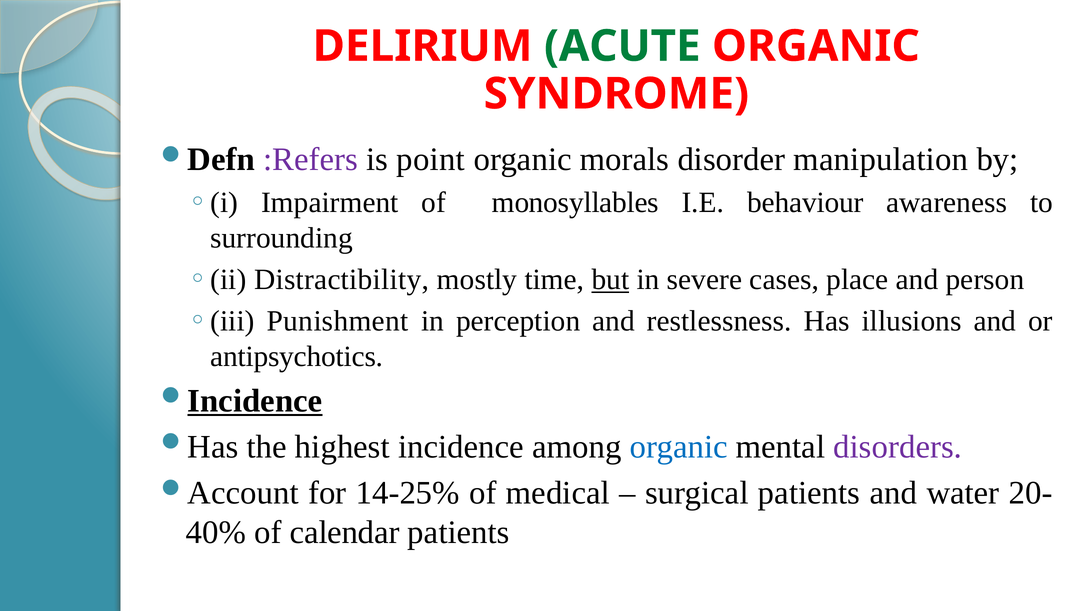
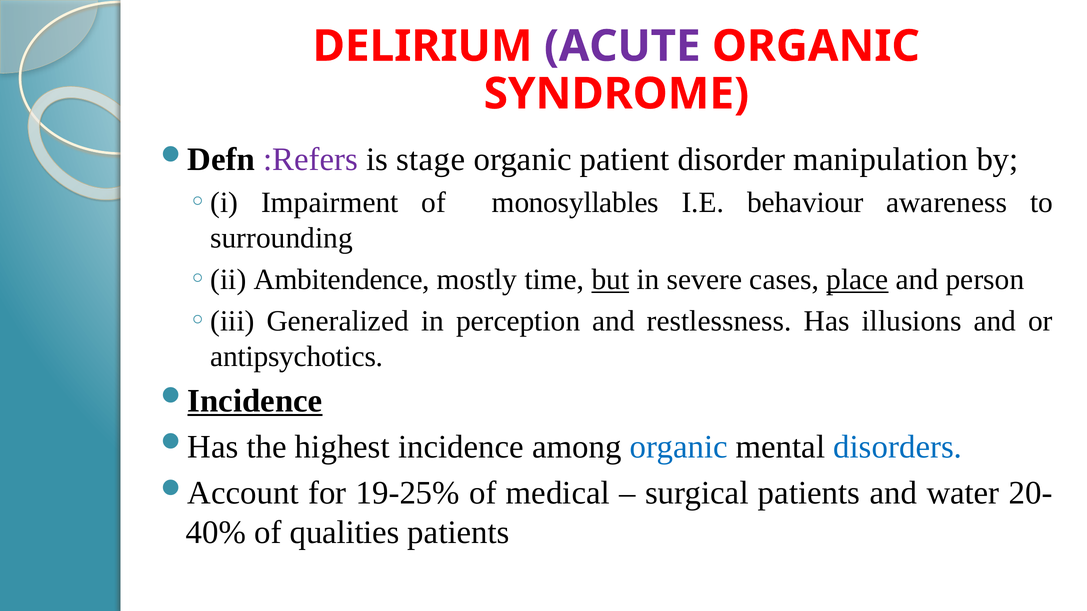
ACUTE colour: green -> purple
point: point -> stage
morals: morals -> patient
Distractibility: Distractibility -> Ambitendence
place underline: none -> present
Punishment: Punishment -> Generalized
disorders colour: purple -> blue
14-25%: 14-25% -> 19-25%
calendar: calendar -> qualities
